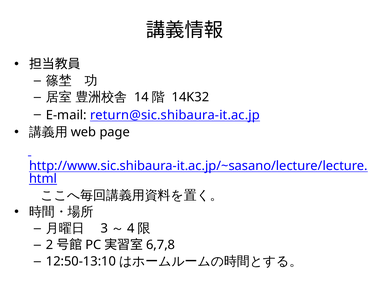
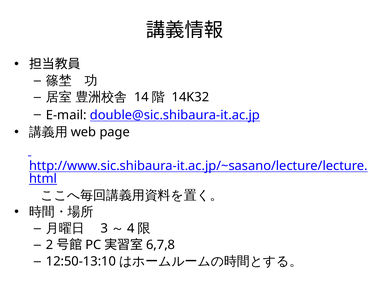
return@sic.shibaura-it.ac.jp: return@sic.shibaura-it.ac.jp -> double@sic.shibaura-it.ac.jp
